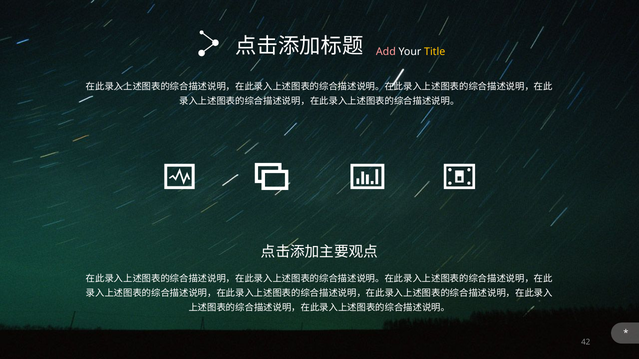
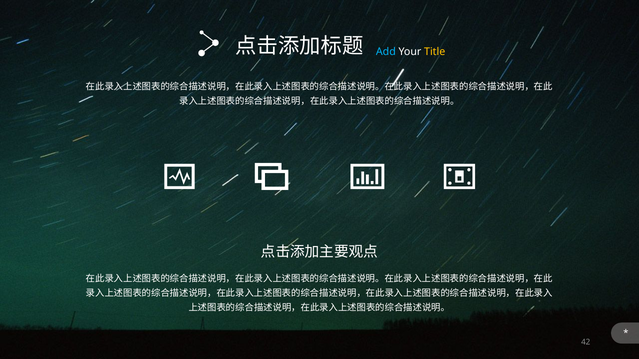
Add colour: pink -> light blue
